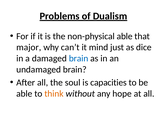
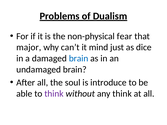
non-physical able: able -> fear
capacities: capacities -> introduce
think at (54, 94) colour: orange -> purple
any hope: hope -> think
